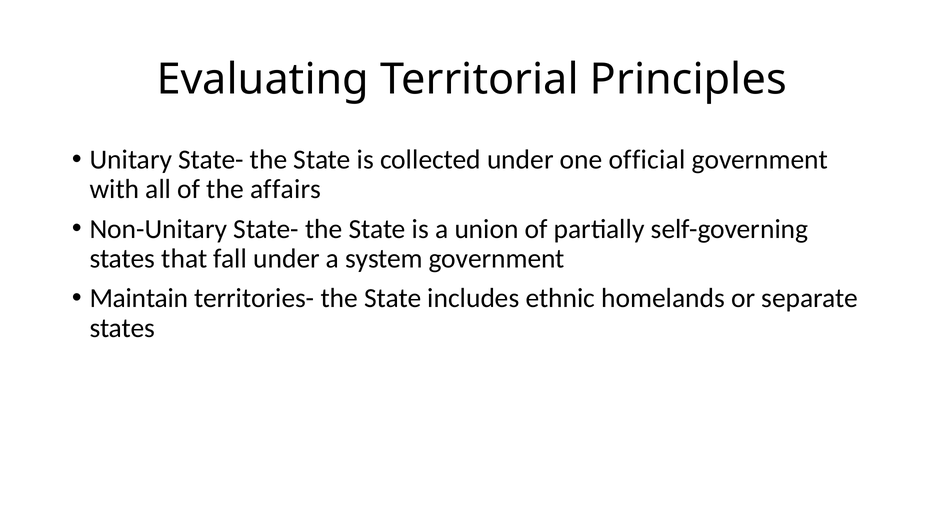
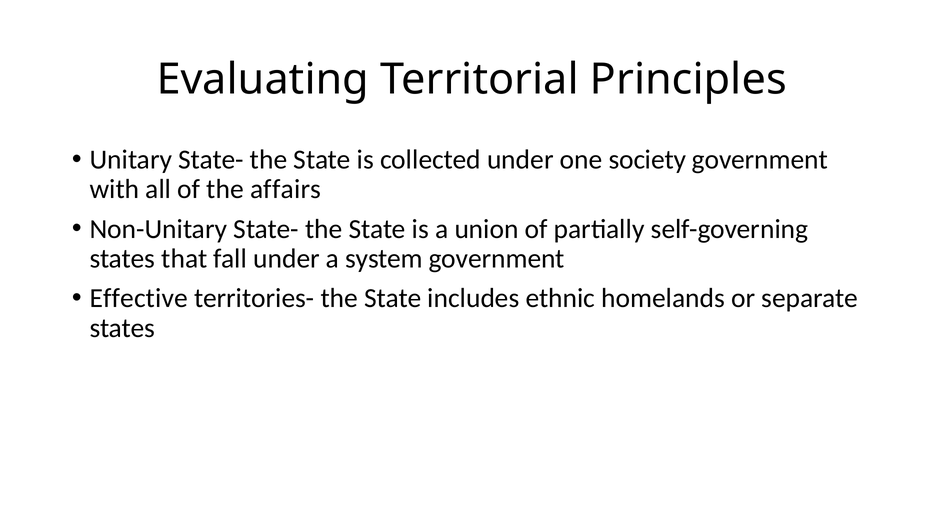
official: official -> society
Maintain: Maintain -> Effective
